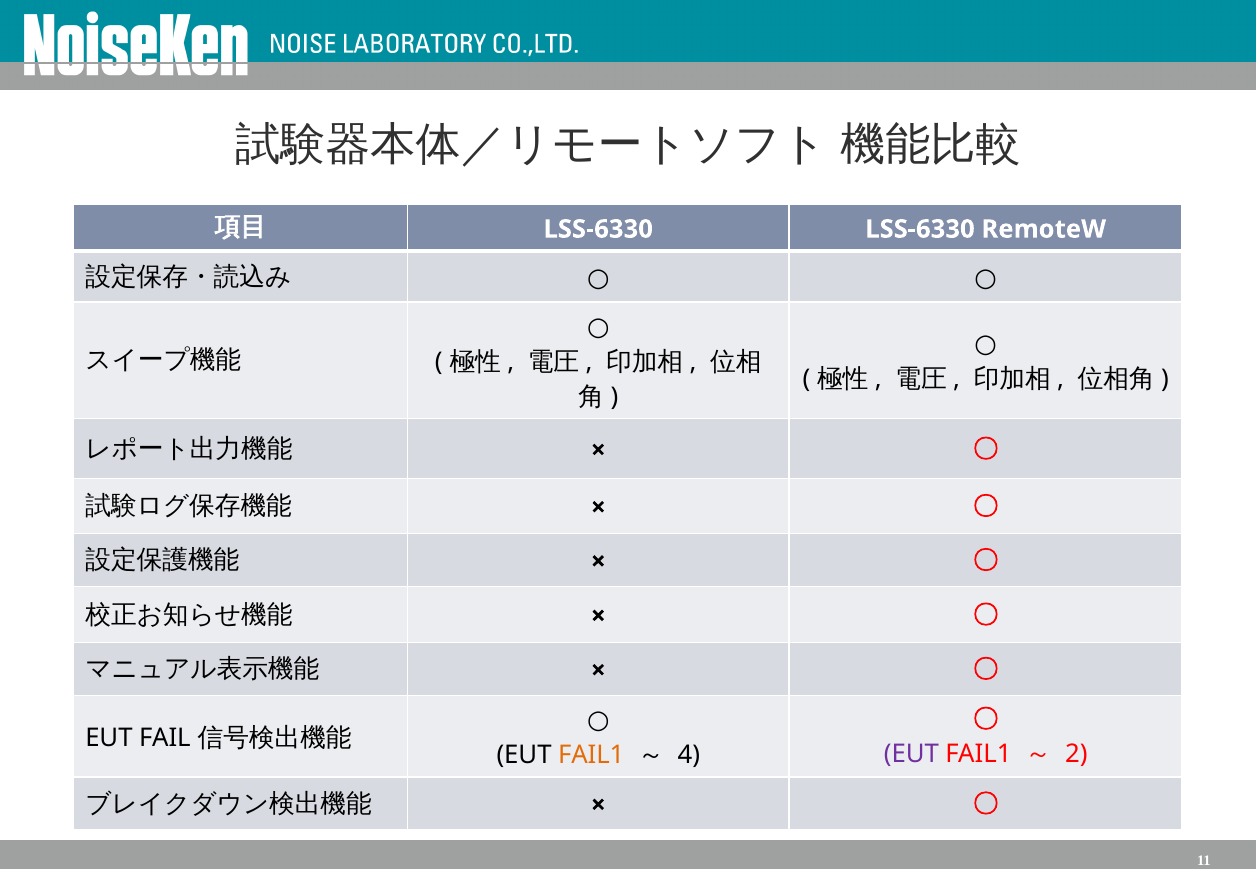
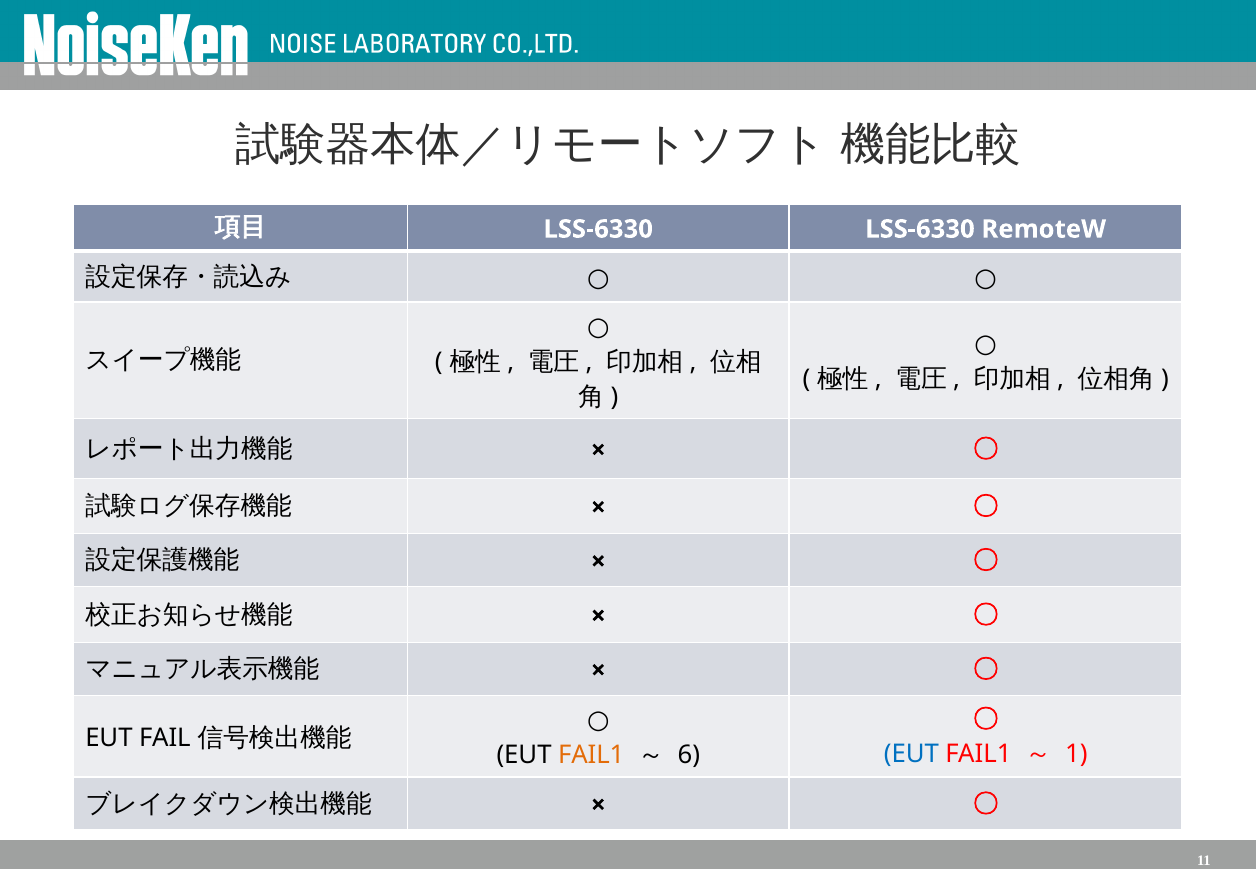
EUT at (911, 754) colour: purple -> blue
2: 2 -> 1
4: 4 -> 6
